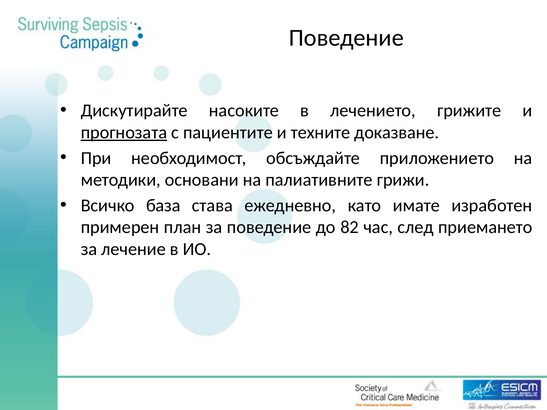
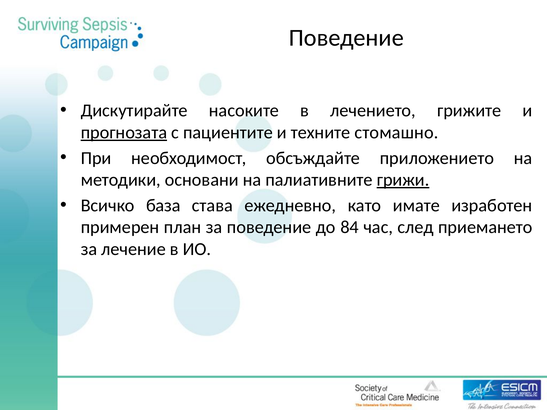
доказване: доказване -> стомашно
грижи underline: none -> present
82: 82 -> 84
